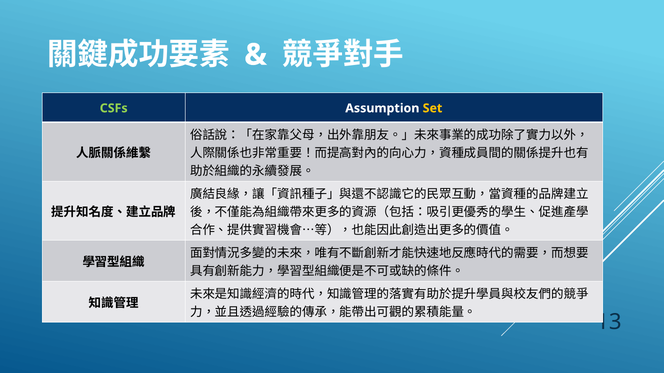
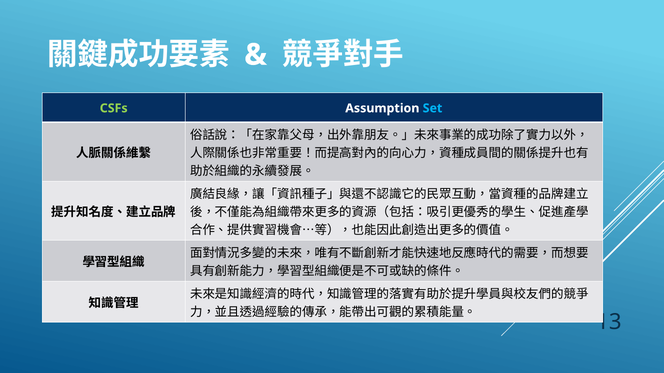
Set colour: yellow -> light blue
